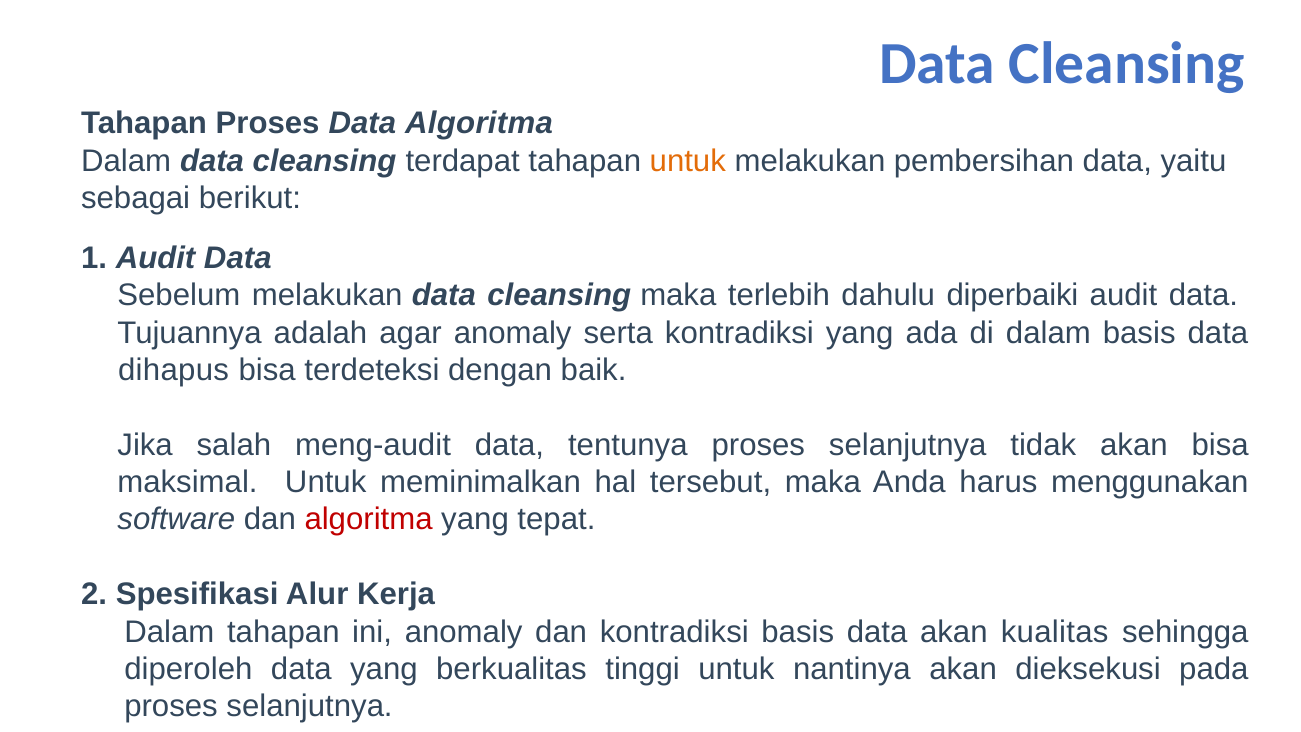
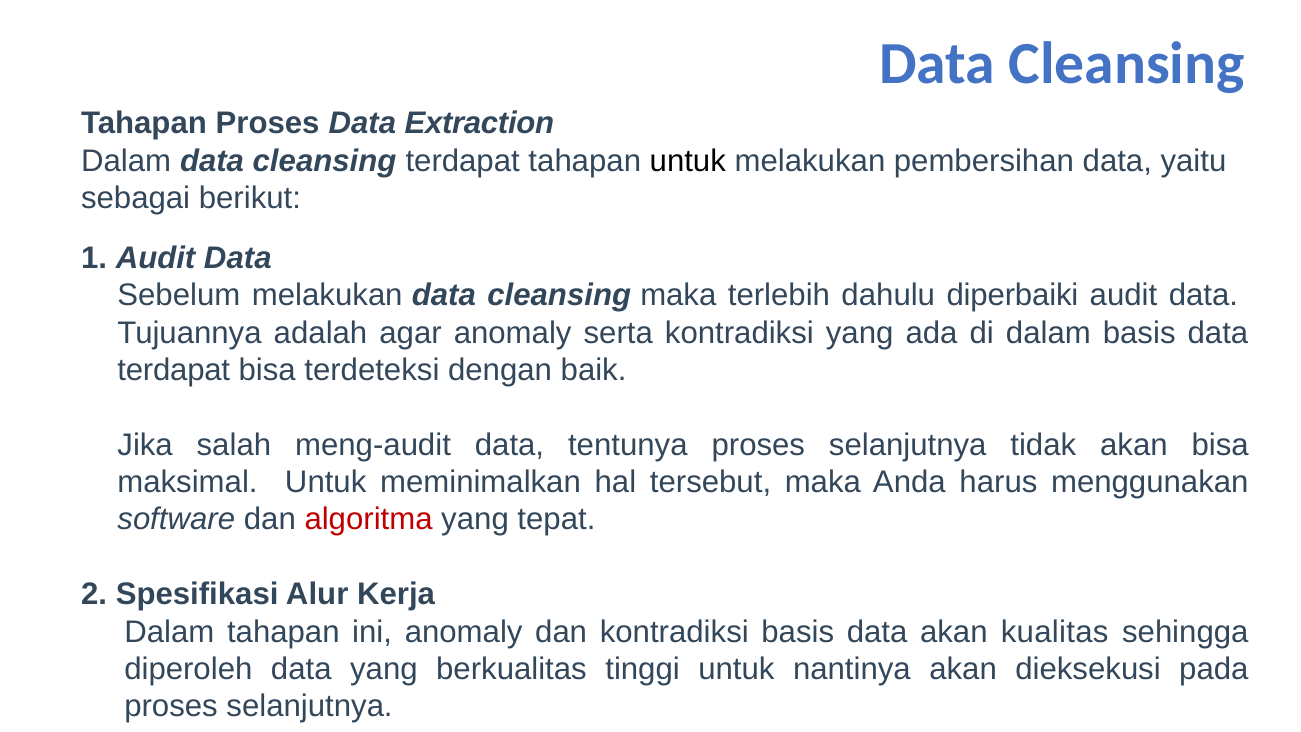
Data Algoritma: Algoritma -> Extraction
untuk at (688, 161) colour: orange -> black
dihapus at (174, 370): dihapus -> terdapat
